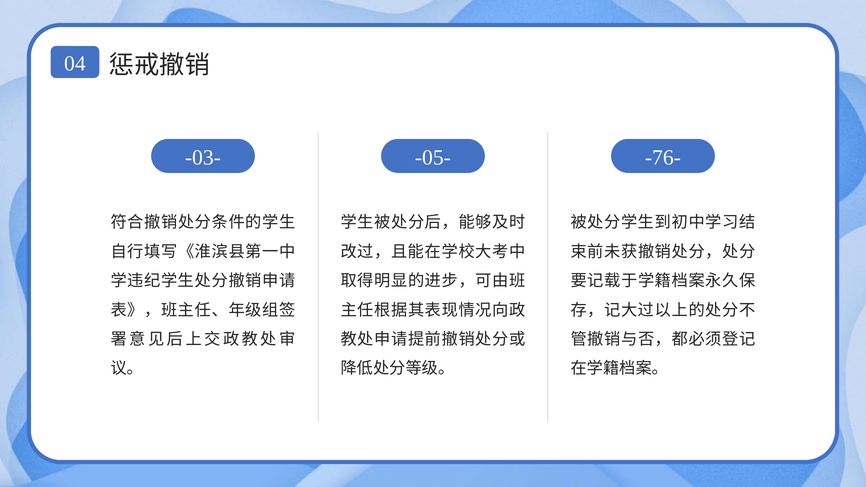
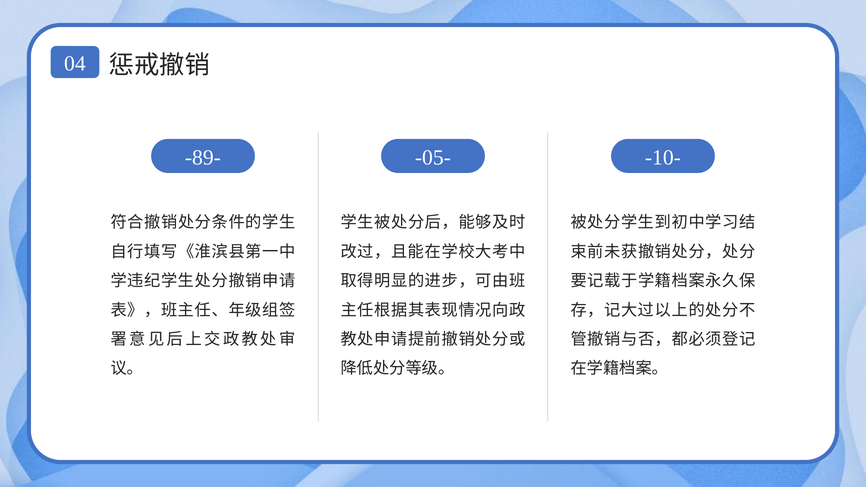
-03-: -03- -> -89-
-76-: -76- -> -10-
